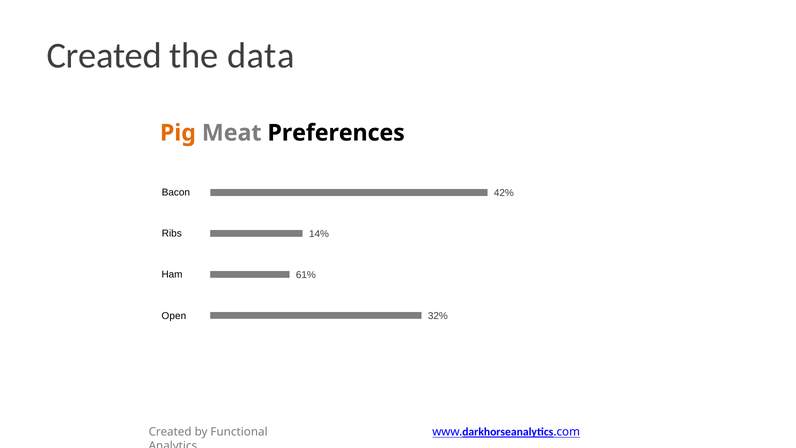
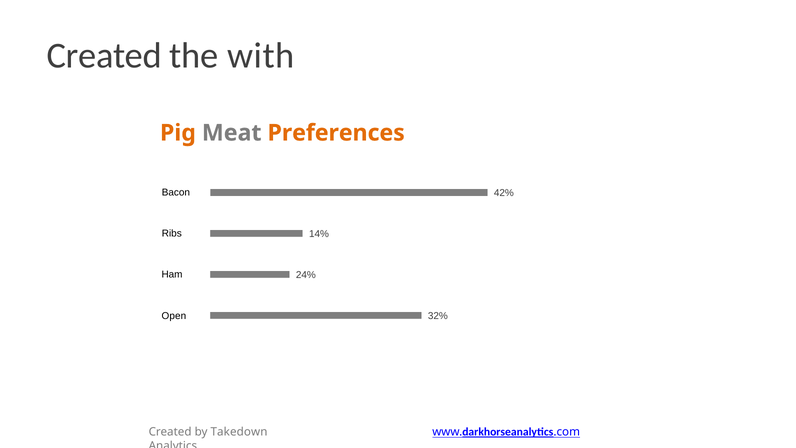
data: data -> with
Preferences colour: black -> orange
61%: 61% -> 24%
Functional: Functional -> Takedown
